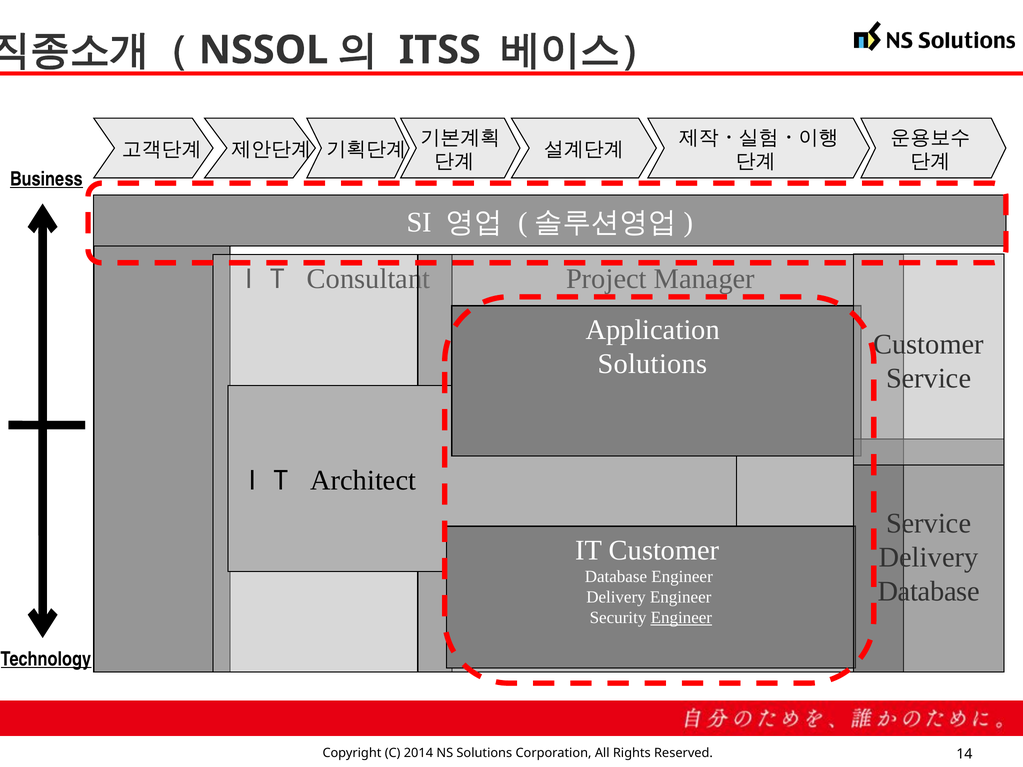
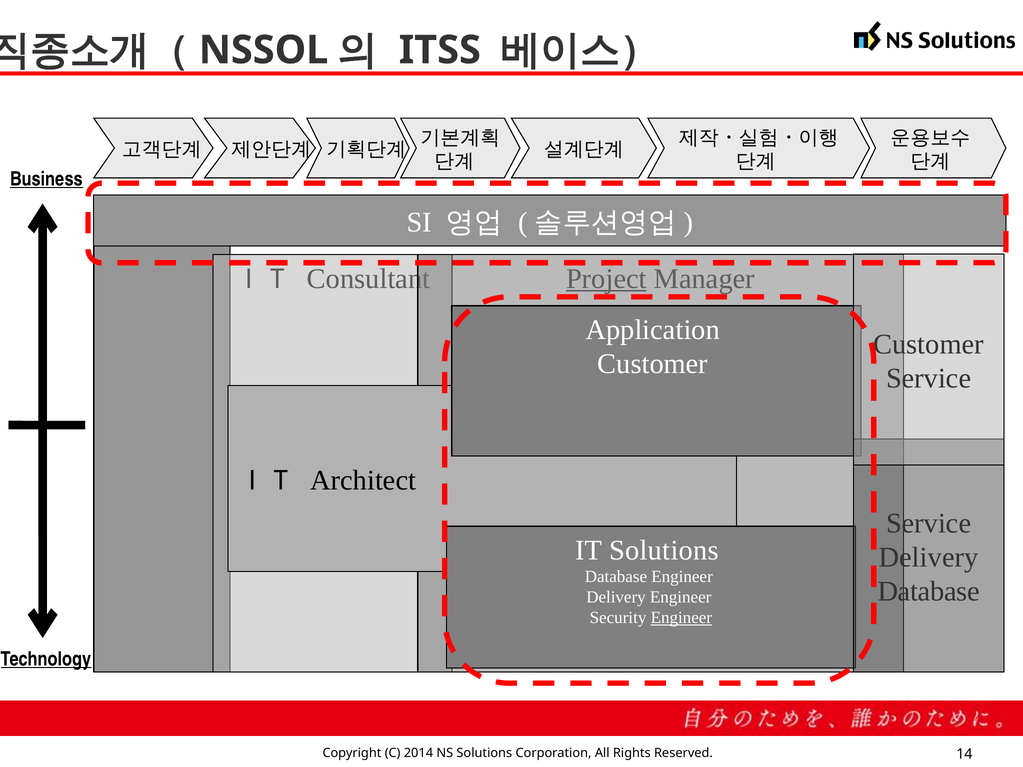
Project underline: none -> present
Solutions at (653, 364): Solutions -> Customer
IT Customer: Customer -> Solutions
